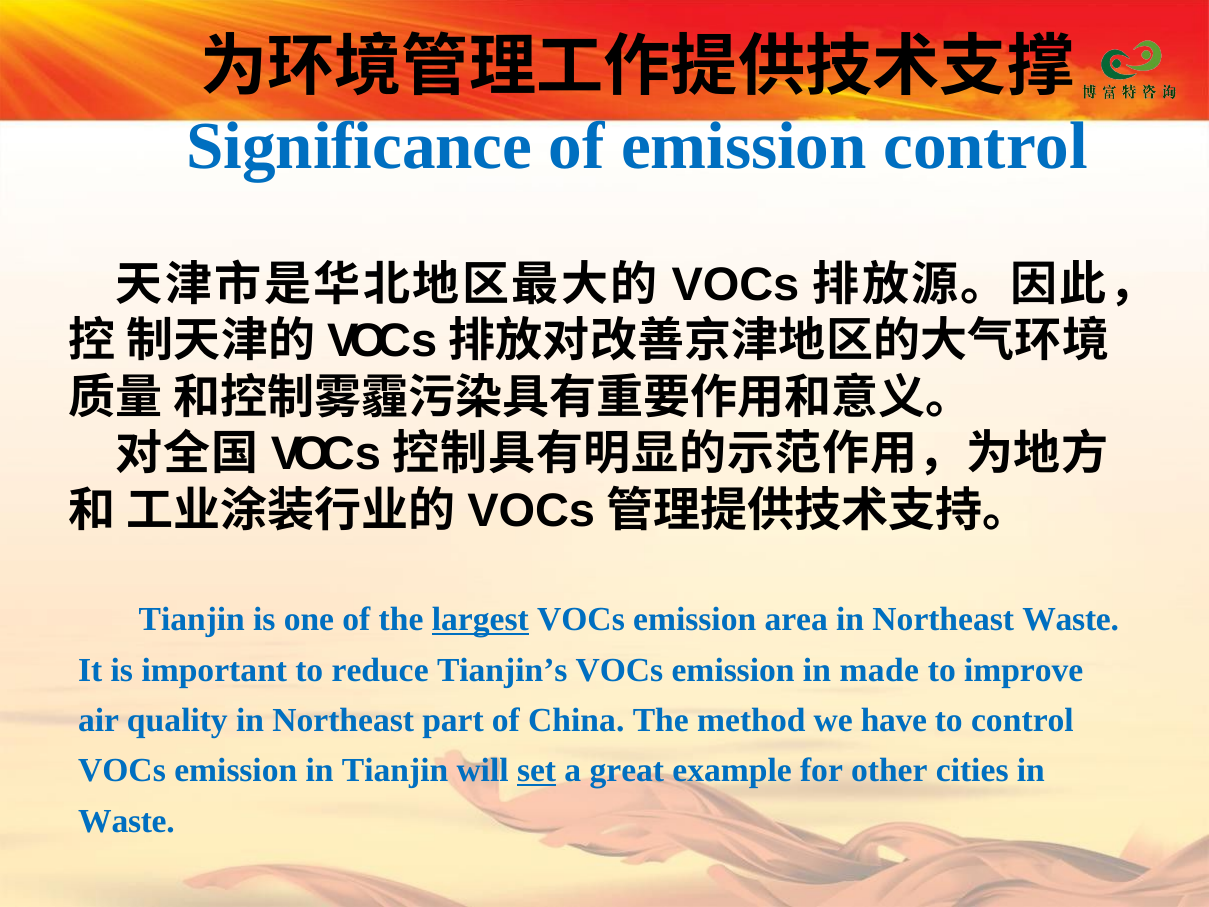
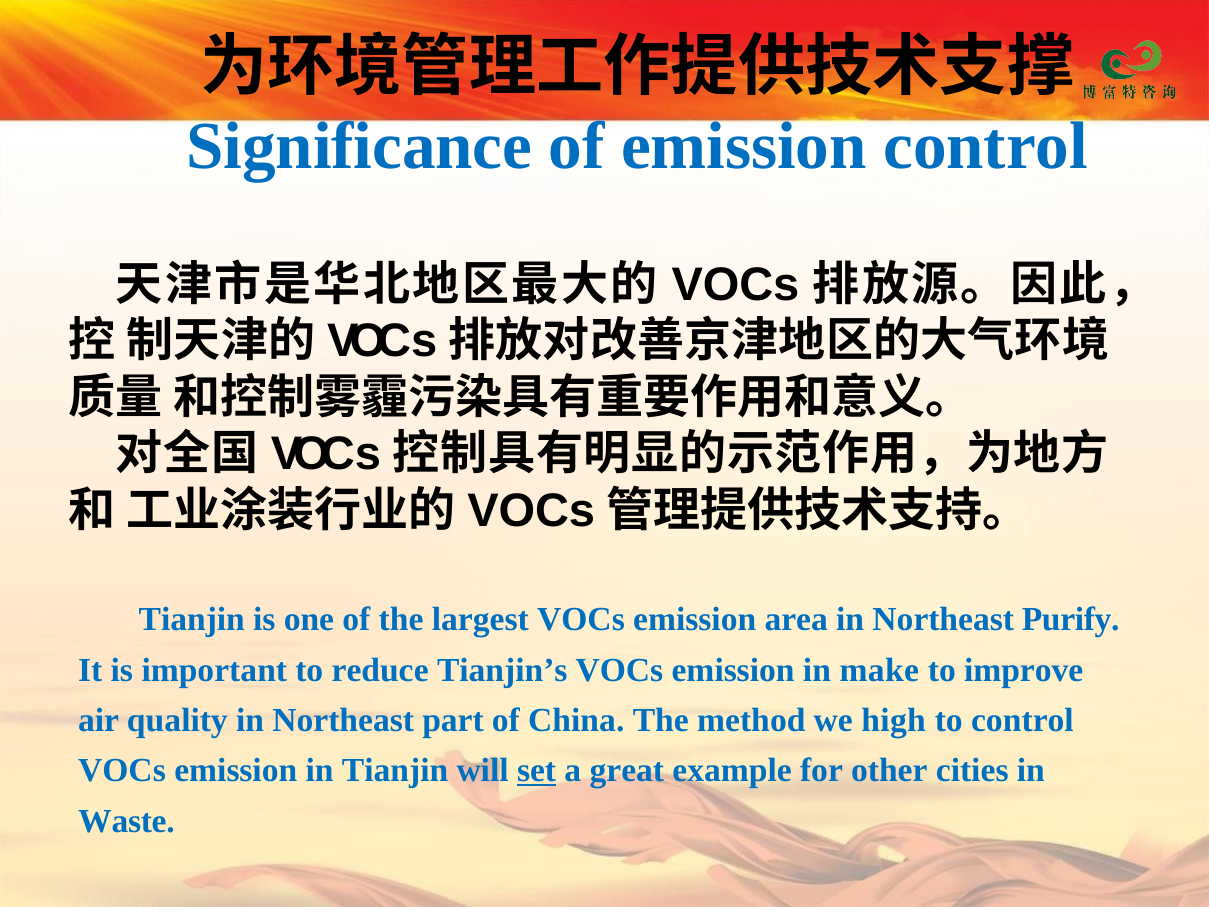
largest underline: present -> none
Northeast Waste: Waste -> Purify
made: made -> make
have: have -> high
